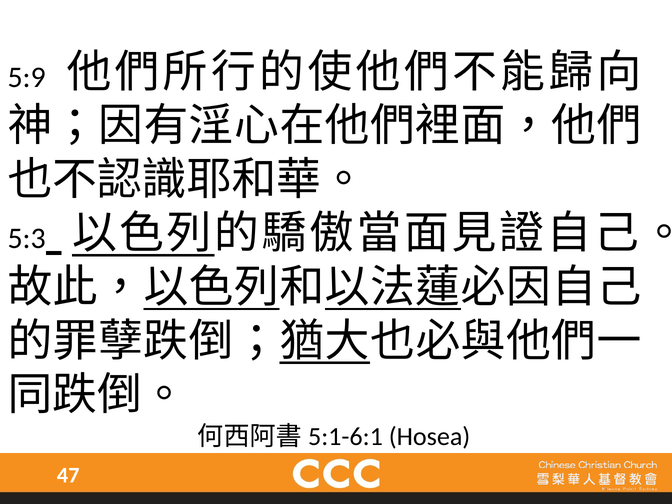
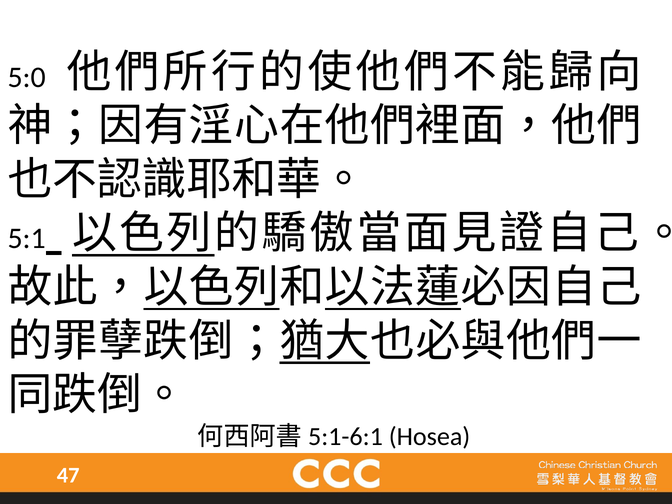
5:9: 5:9 -> 5:0
5:3: 5:3 -> 5:1
